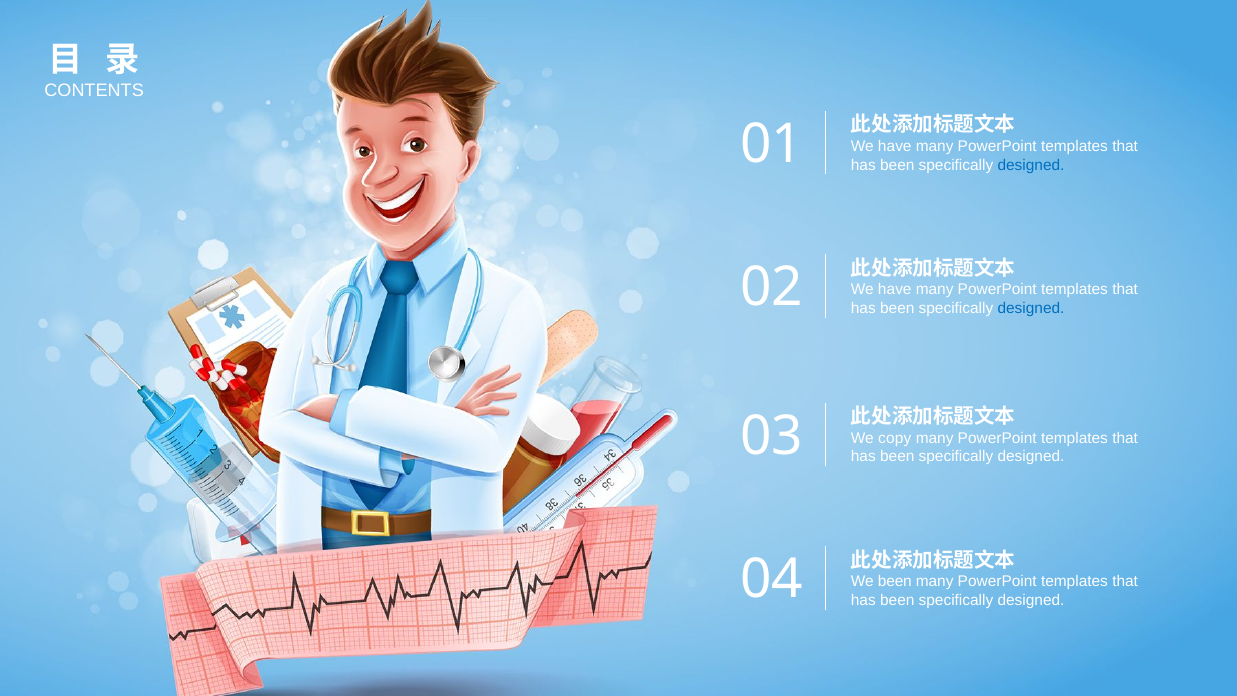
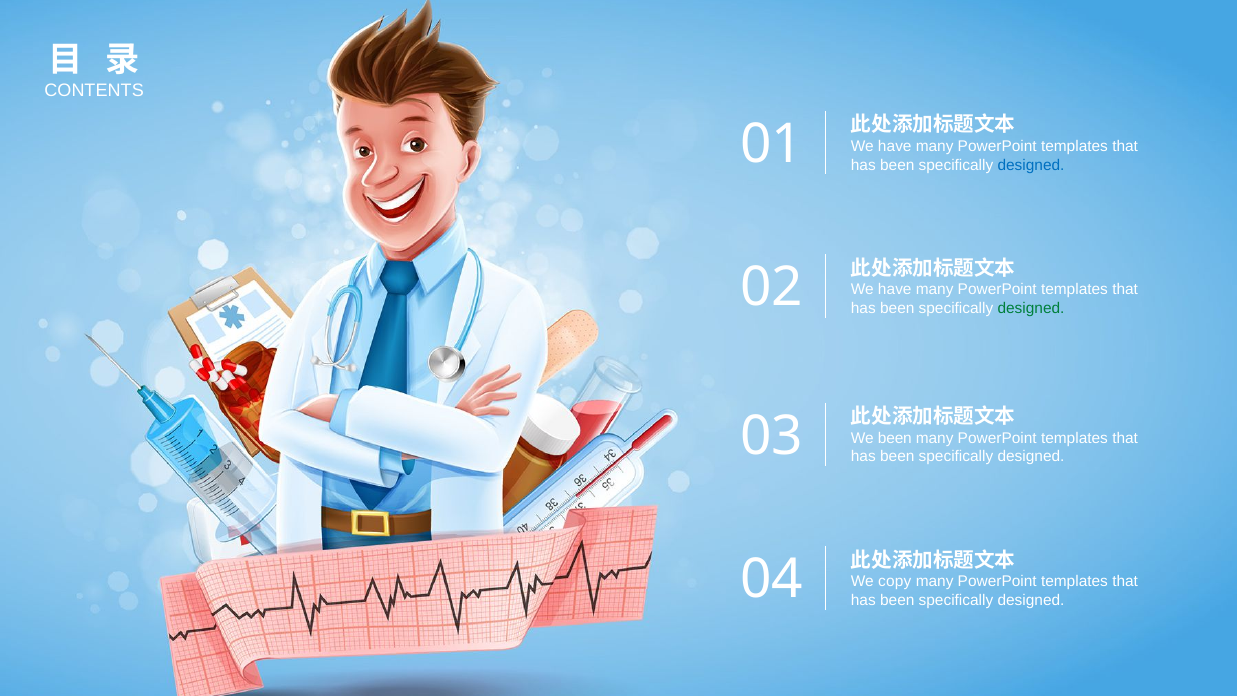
designed at (1031, 308) colour: blue -> green
We copy: copy -> been
We been: been -> copy
